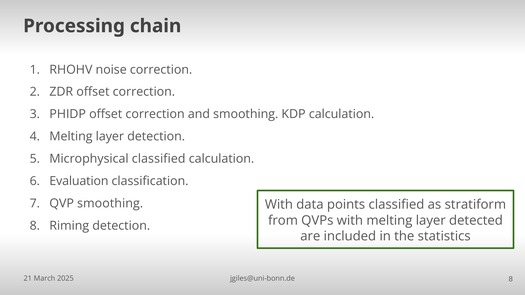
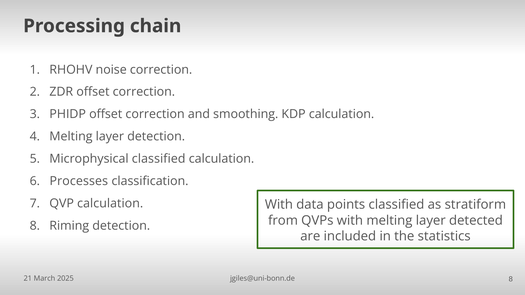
Evaluation: Evaluation -> Processes
QVP smoothing: smoothing -> calculation
